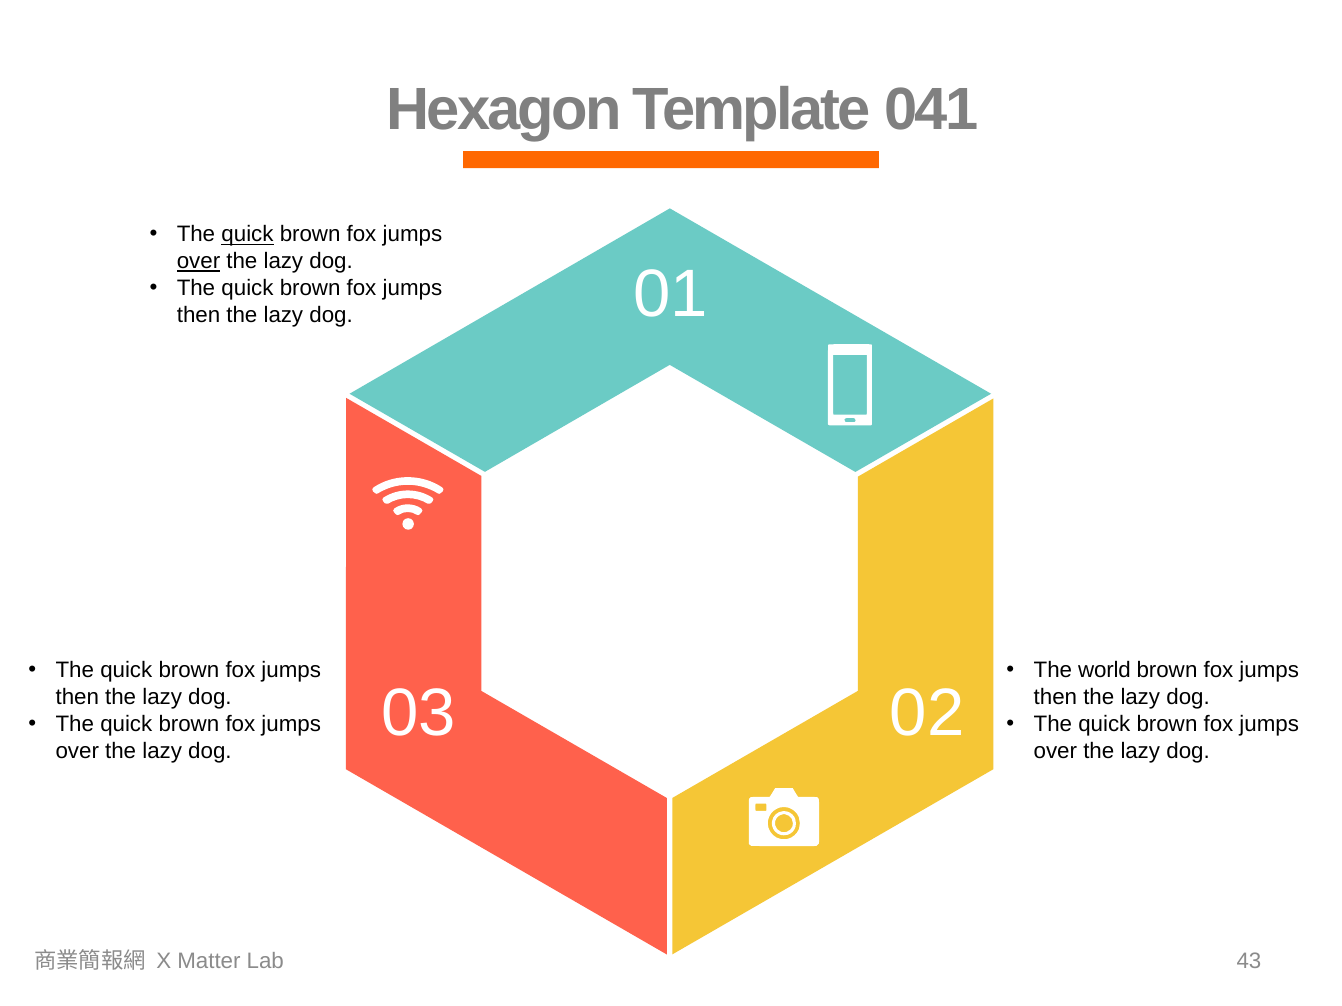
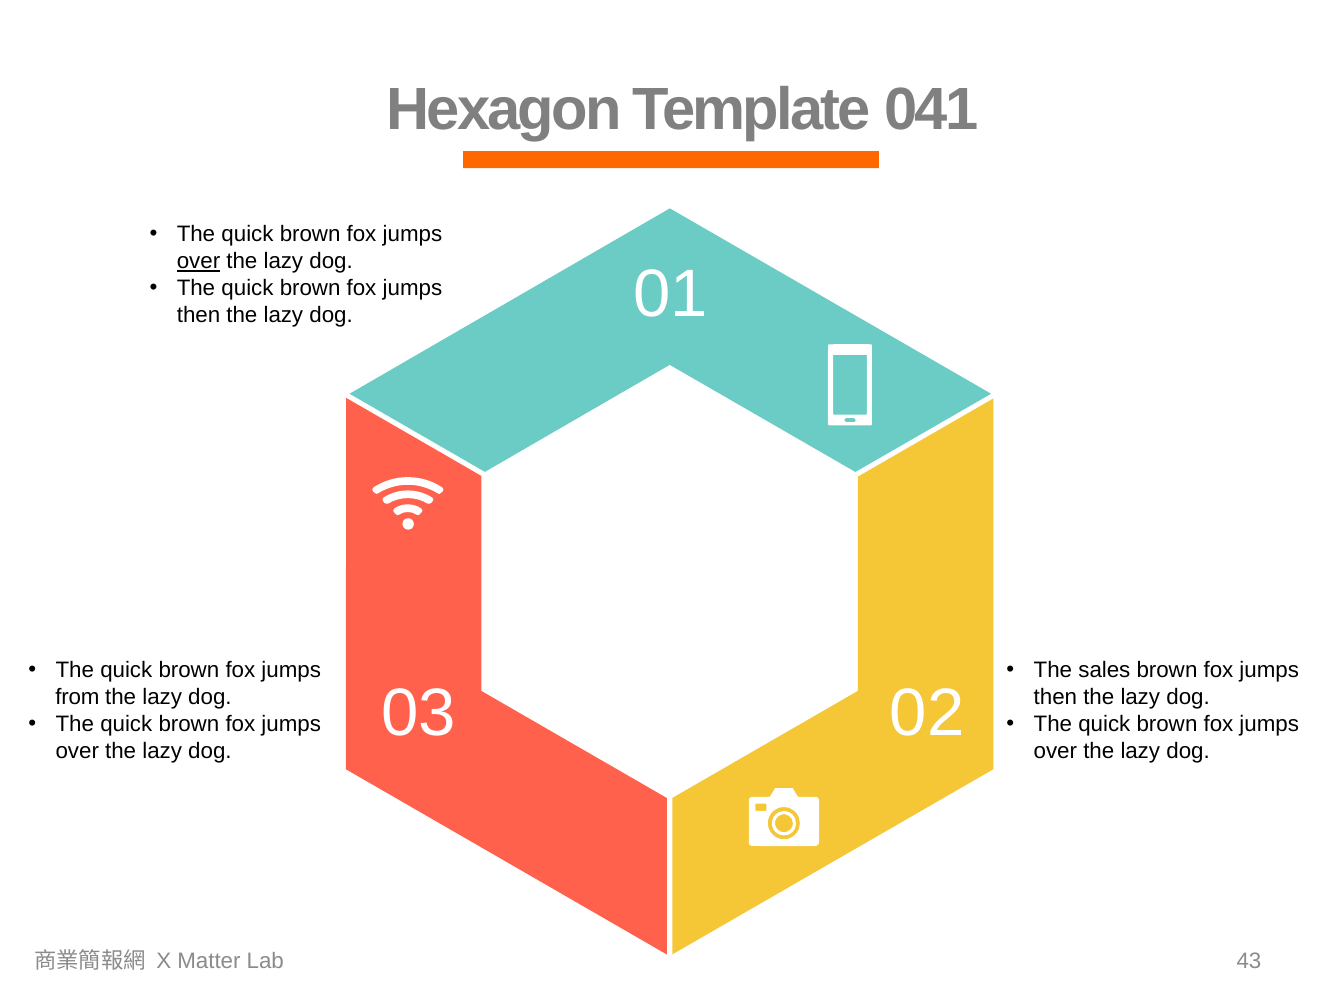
quick at (248, 235) underline: present -> none
world: world -> sales
then at (77, 697): then -> from
